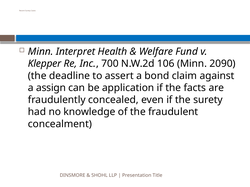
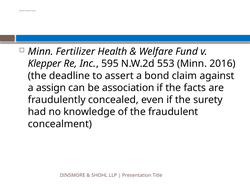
Interpret: Interpret -> Fertilizer
700: 700 -> 595
106: 106 -> 553
2090: 2090 -> 2016
application: application -> association
